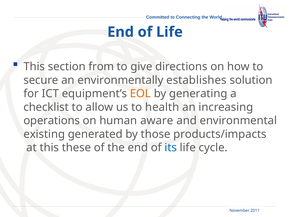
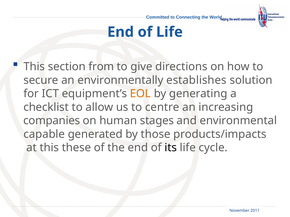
health: health -> centre
operations: operations -> companies
aware: aware -> stages
existing: existing -> capable
its colour: blue -> black
